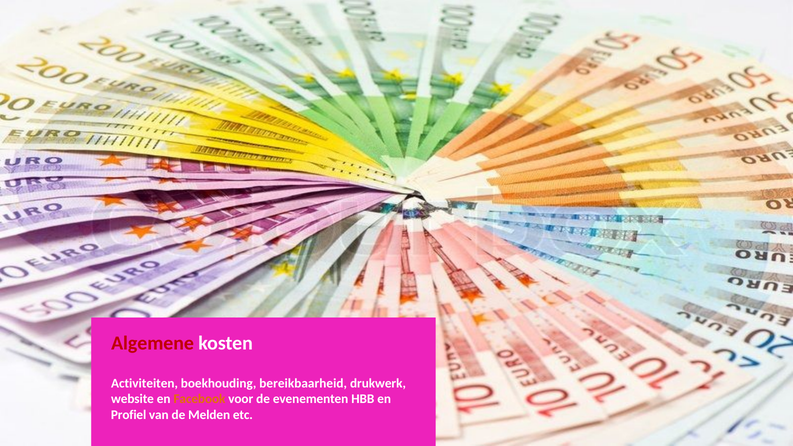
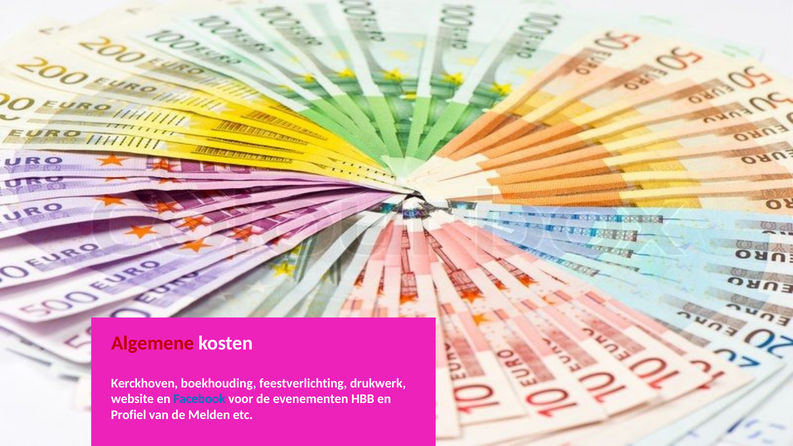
Activiteiten: Activiteiten -> Kerckhoven
bereikbaarheid: bereikbaarheid -> feestverlichting
Facebook colour: orange -> blue
